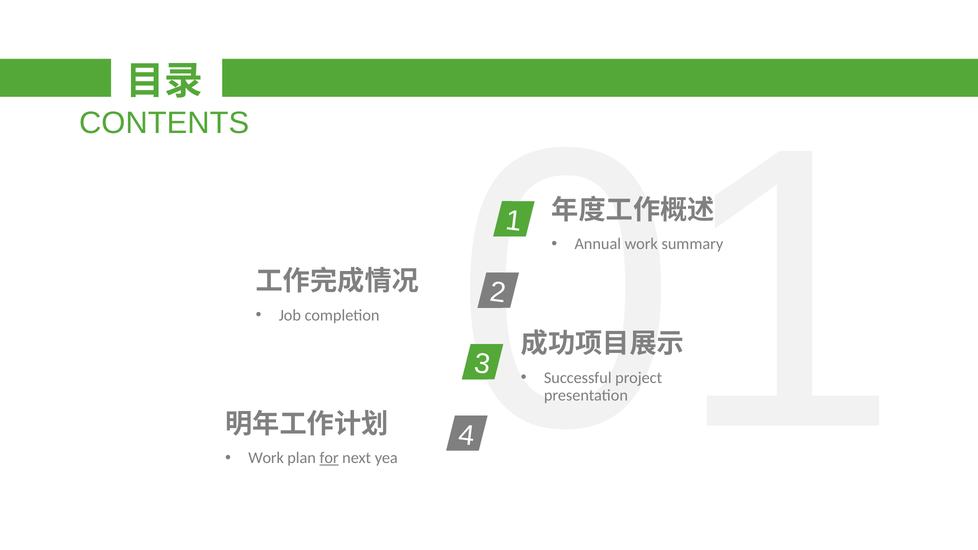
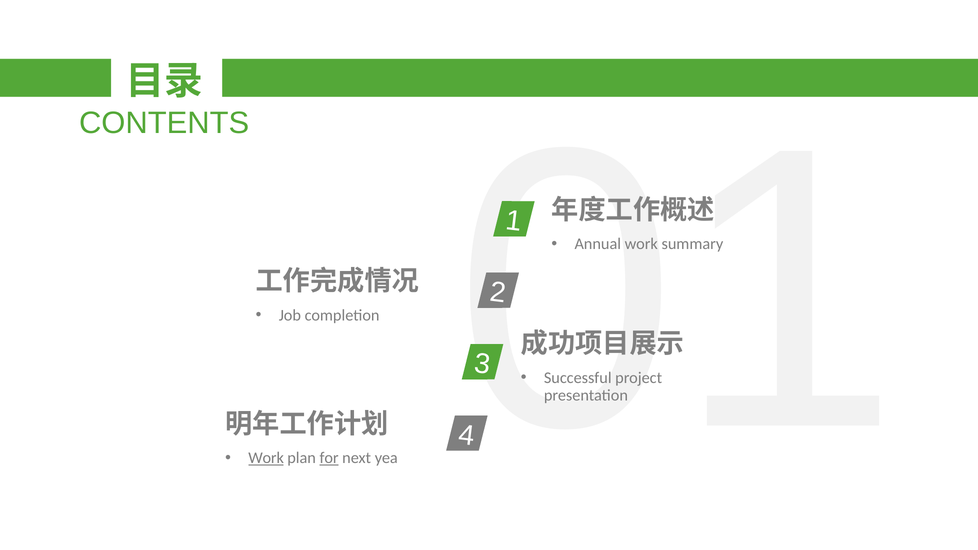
Work at (266, 458) underline: none -> present
